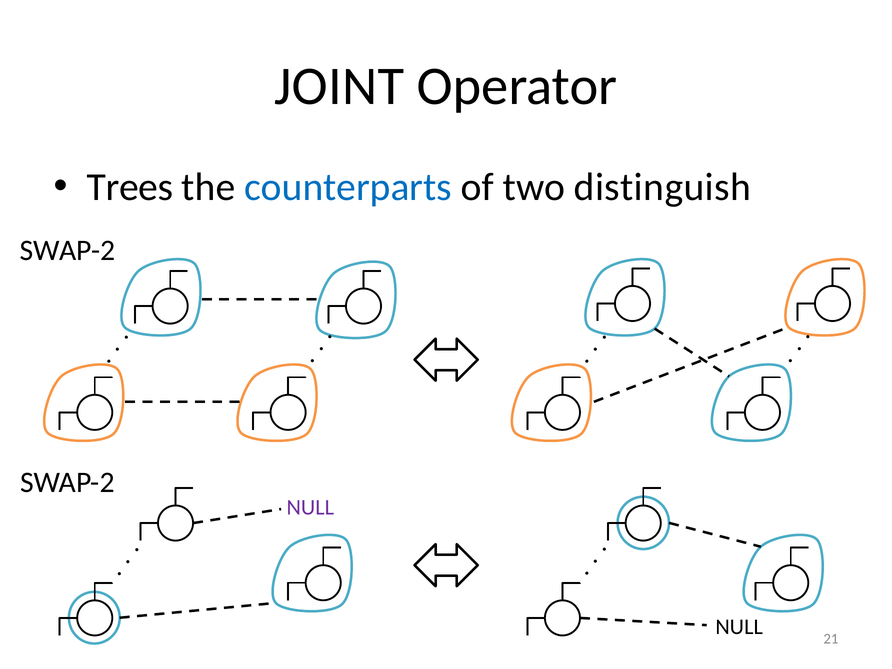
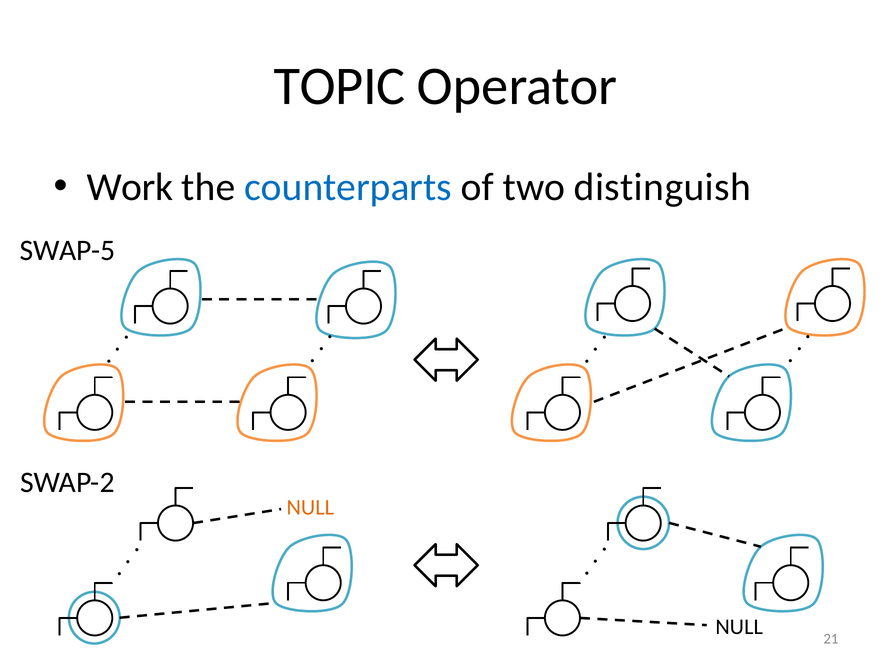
JOINT: JOINT -> TOPIC
Trees: Trees -> Work
SWAP-2 at (68, 251): SWAP-2 -> SWAP-5
NULL at (310, 507) colour: purple -> orange
